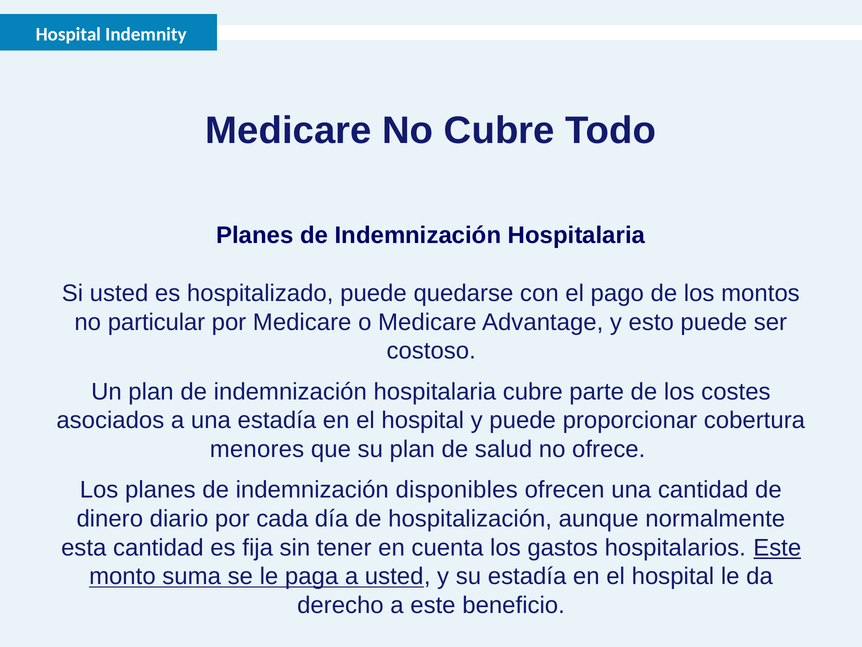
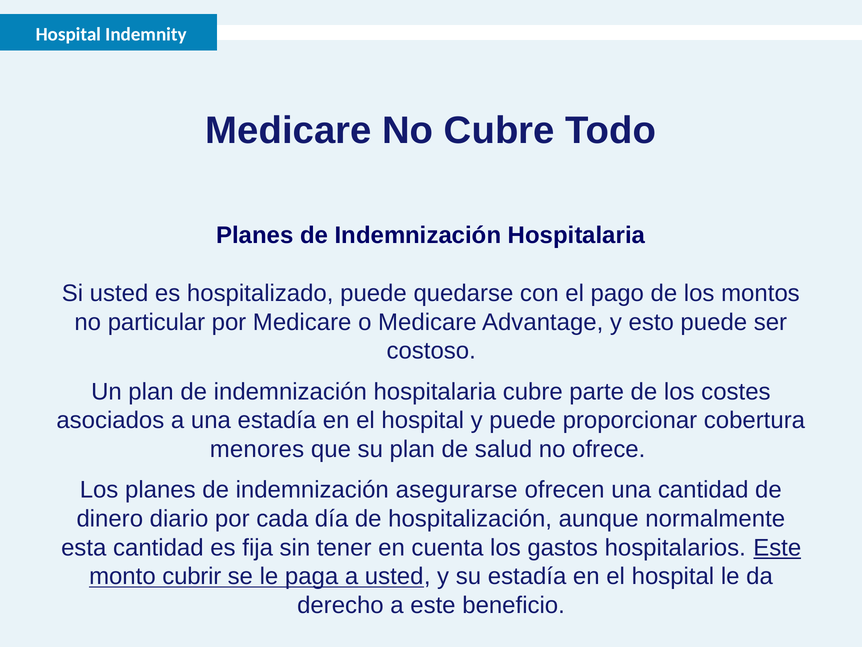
disponibles: disponibles -> asegurarse
suma: suma -> cubrir
